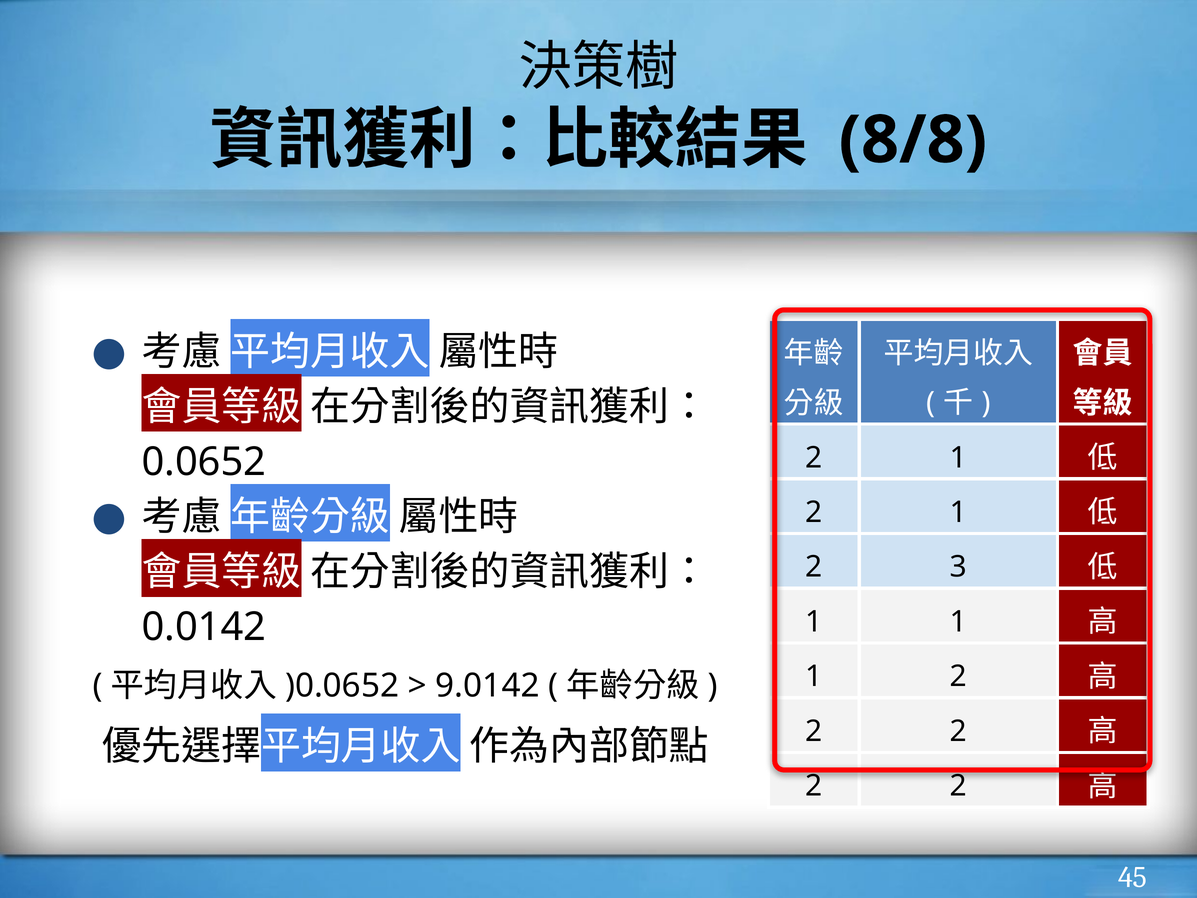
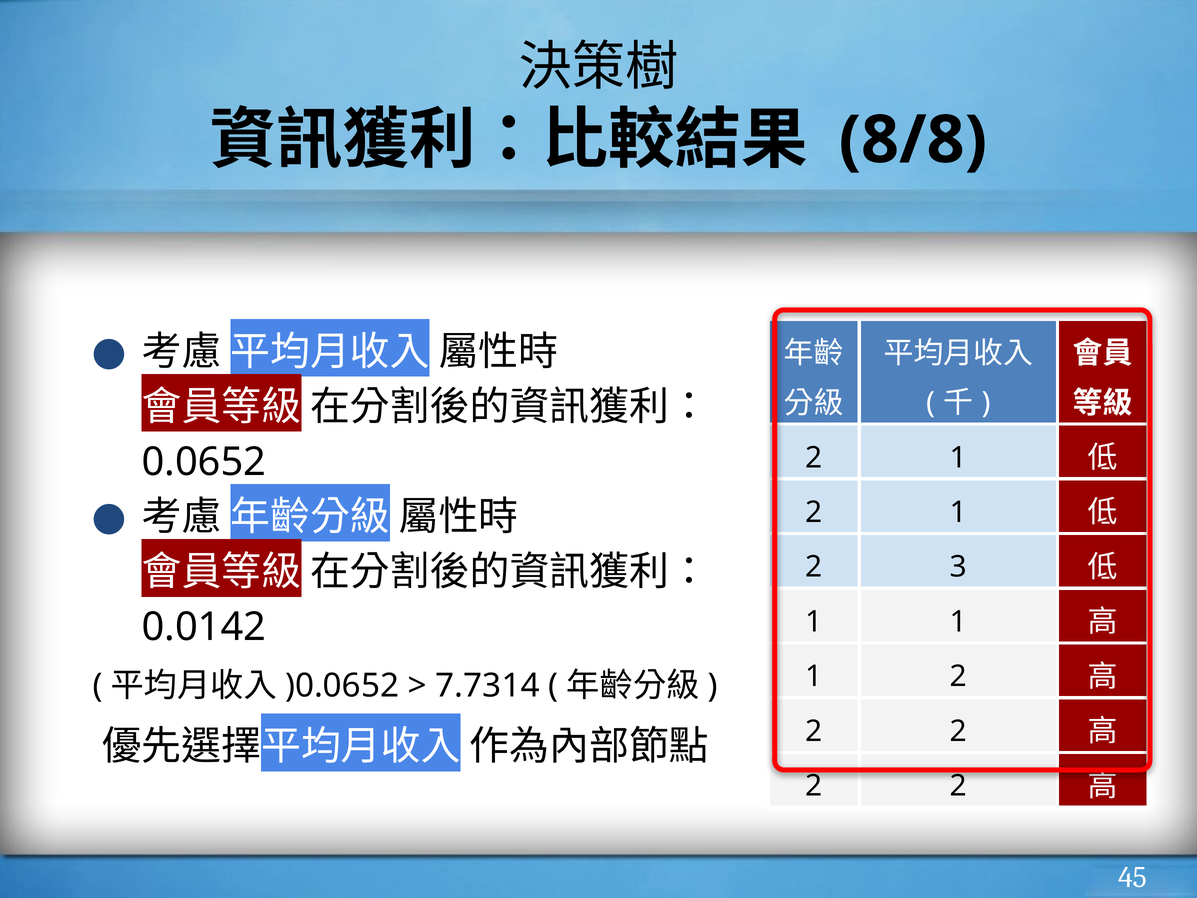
9.0142: 9.0142 -> 7.7314
